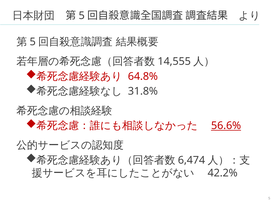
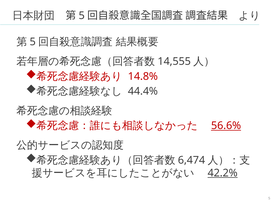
64.8%: 64.8% -> 14.8%
31.8%: 31.8% -> 44.4%
42.2% underline: none -> present
